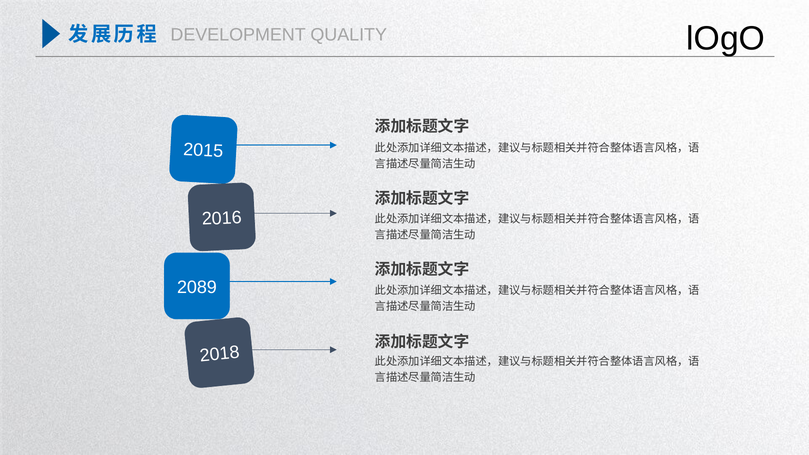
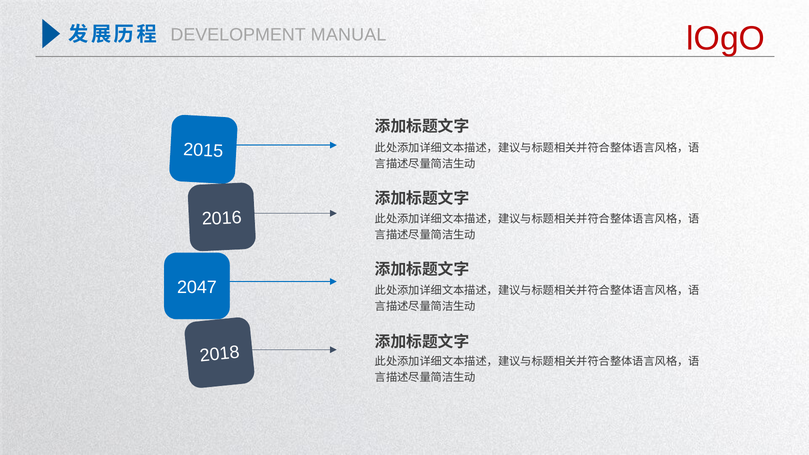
lOgO colour: black -> red
QUALITY: QUALITY -> MANUAL
2089: 2089 -> 2047
